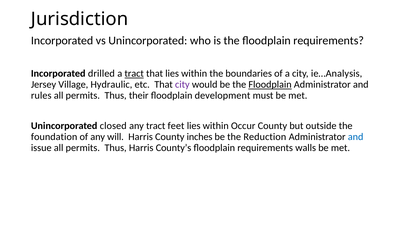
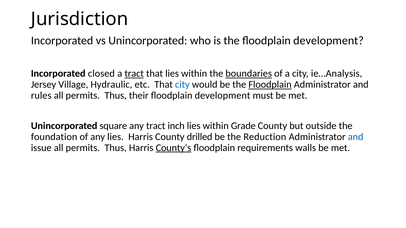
the floodplain requirements: requirements -> development
drilled: drilled -> closed
boundaries underline: none -> present
city at (182, 85) colour: purple -> blue
closed: closed -> square
feet: feet -> inch
Occur: Occur -> Grade
any will: will -> lies
inches: inches -> drilled
County’s underline: none -> present
